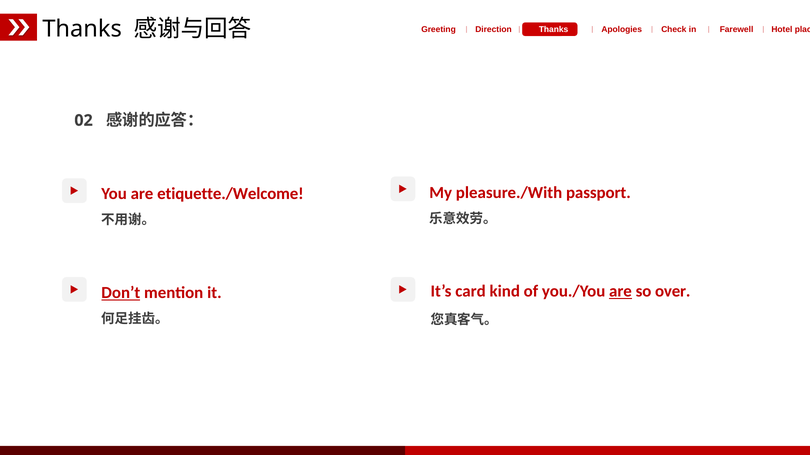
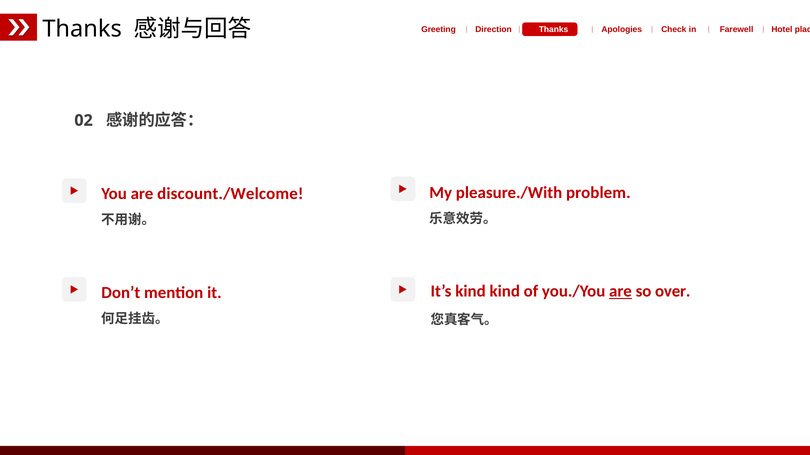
passport: passport -> problem
etiquette./Welcome: etiquette./Welcome -> discount./Welcome
It’s card: card -> kind
Don’t underline: present -> none
